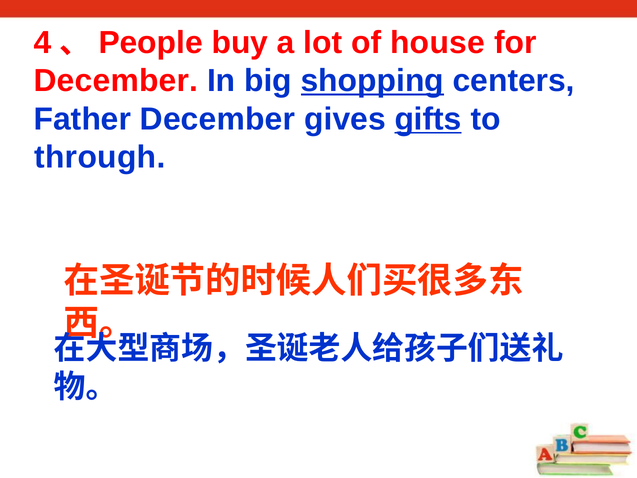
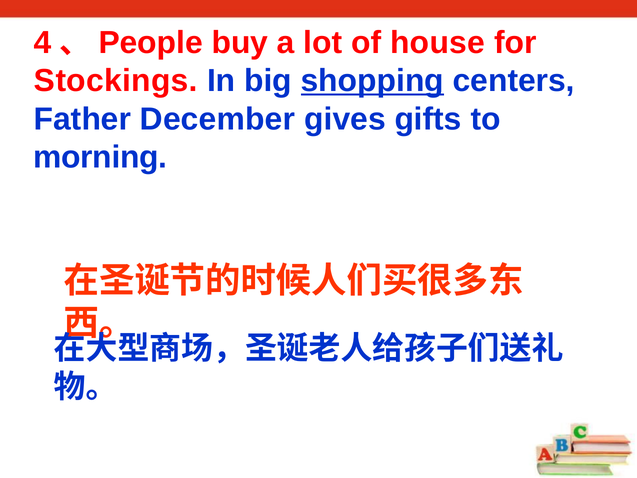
December at (116, 81): December -> Stockings
gifts underline: present -> none
through: through -> morning
